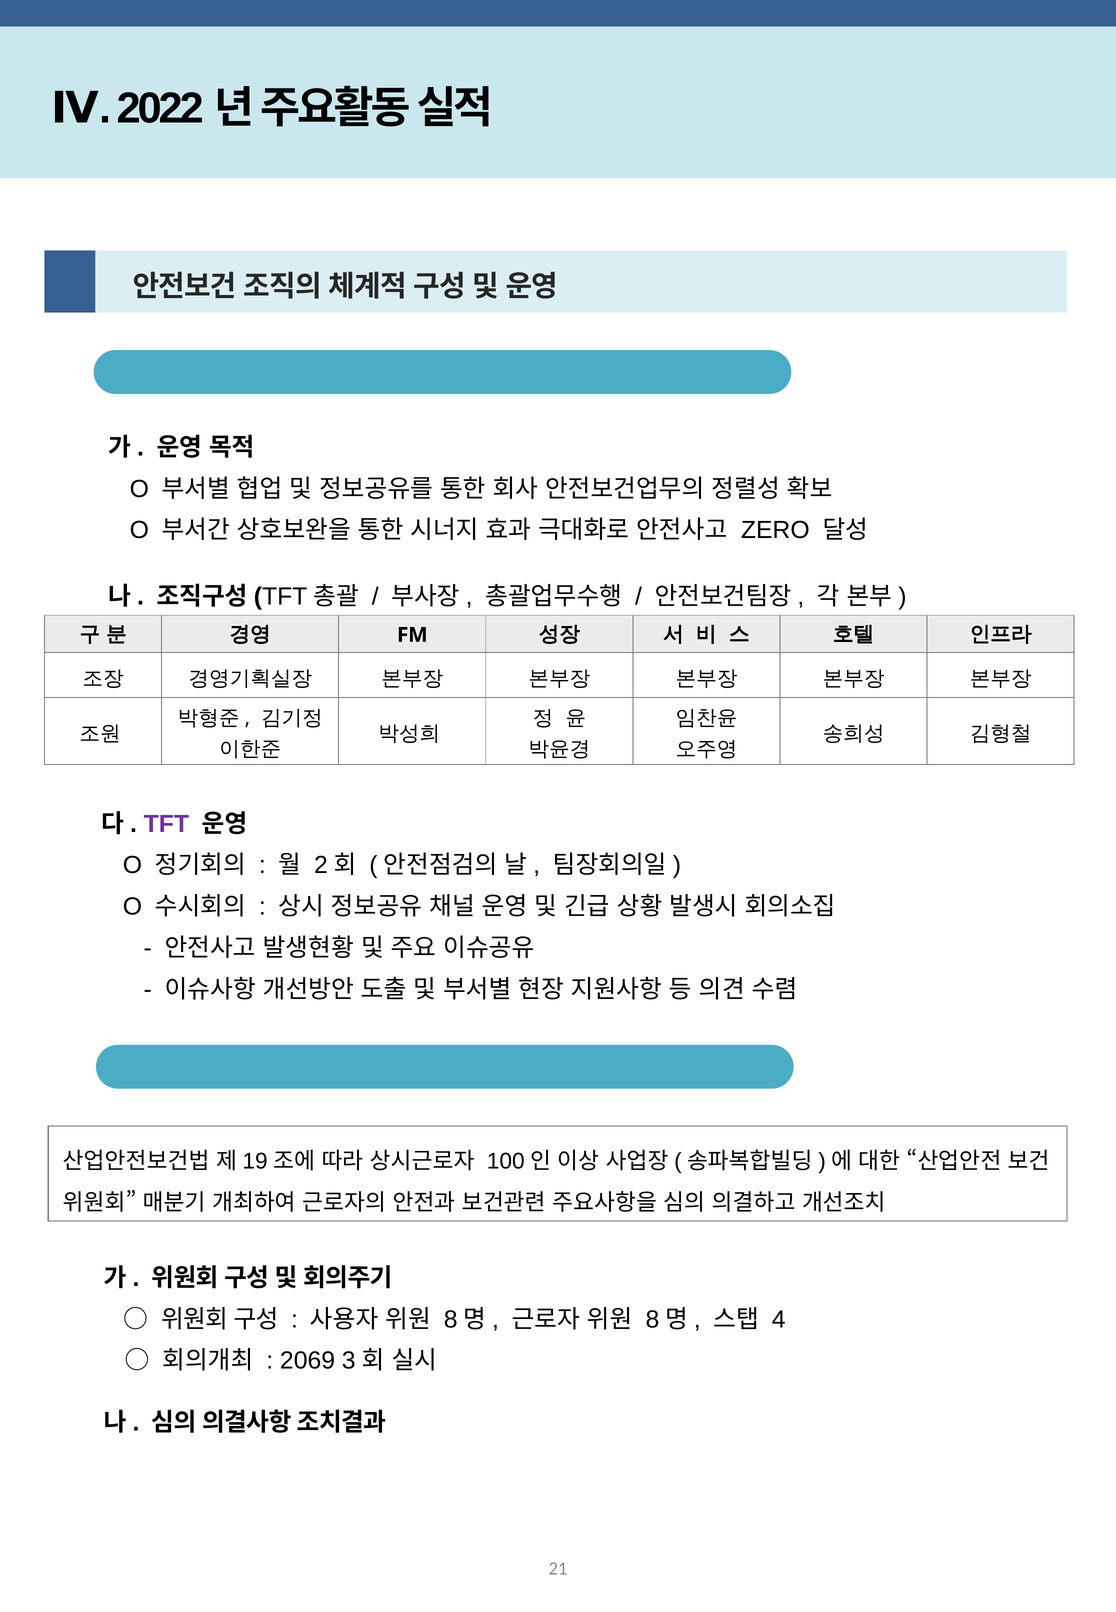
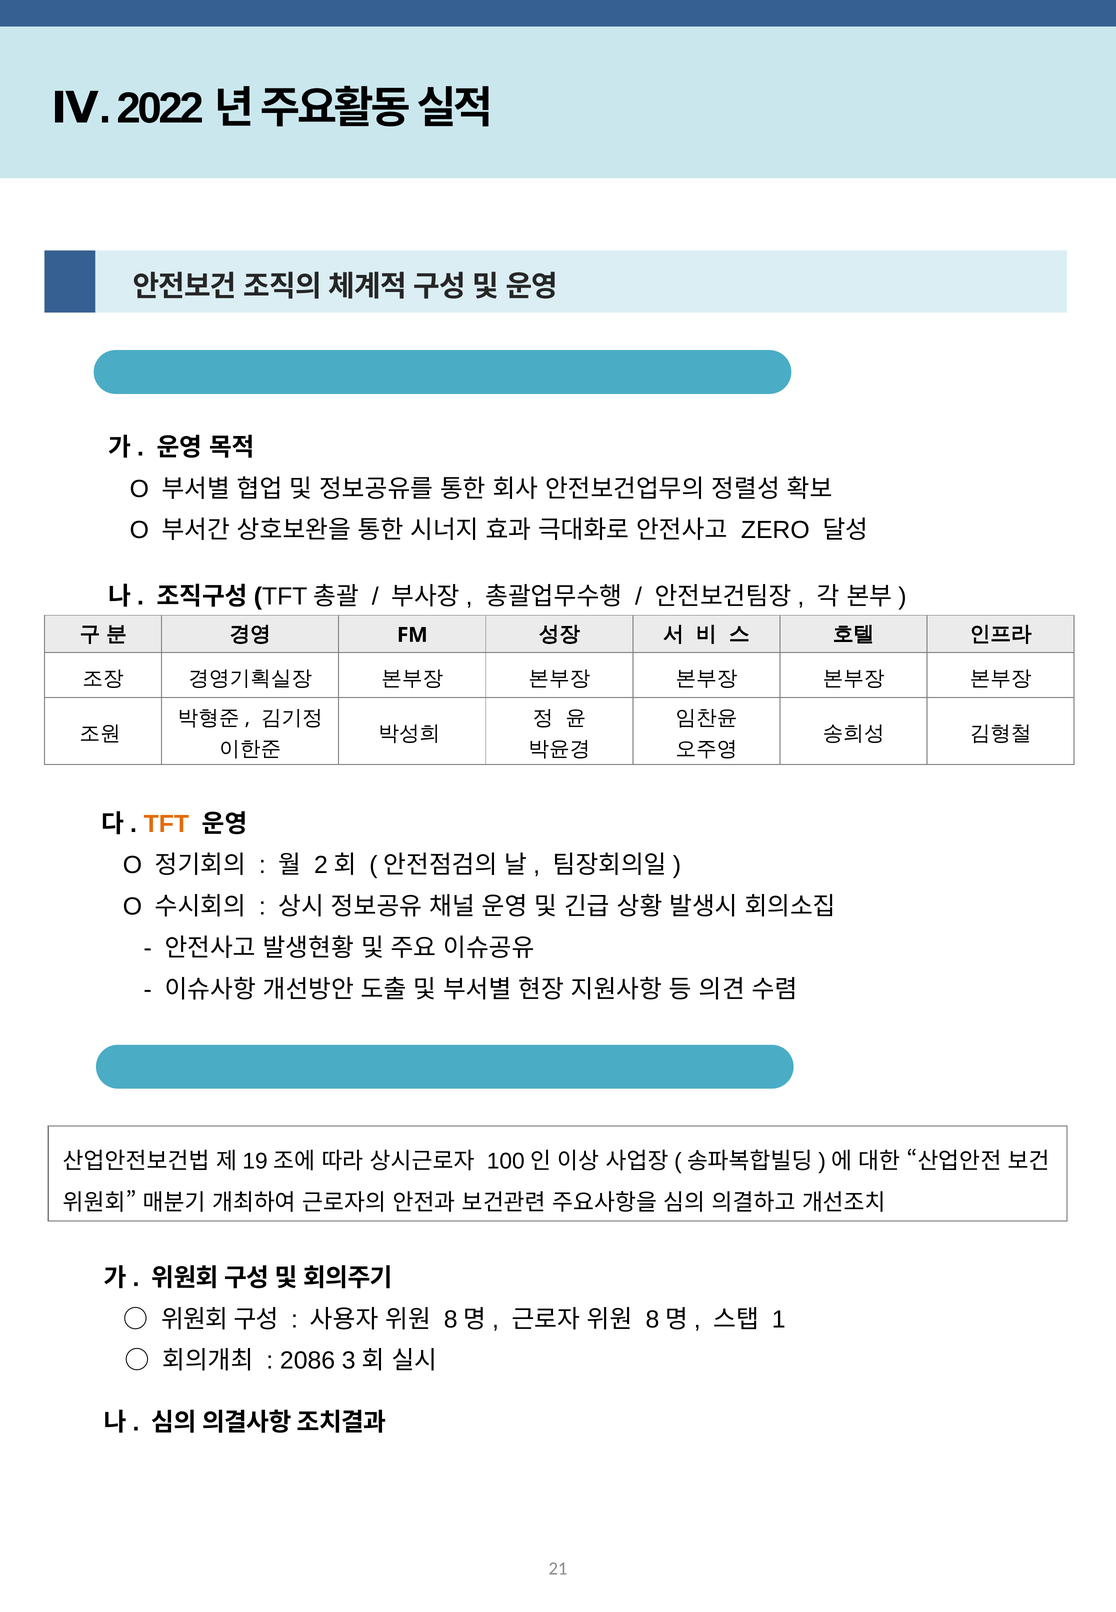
TFT colour: purple -> orange
4: 4 -> 1
2069: 2069 -> 2086
